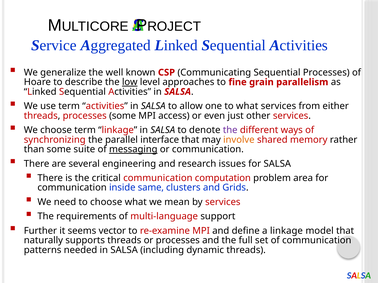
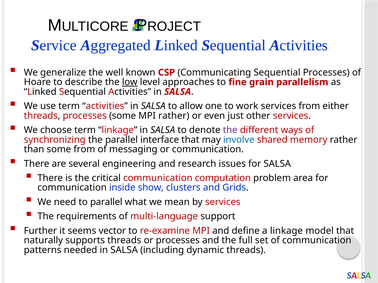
to what: what -> work
MPI access: access -> rather
involve colour: orange -> blue
some suite: suite -> from
messaging underline: present -> none
same: same -> show
to choose: choose -> parallel
